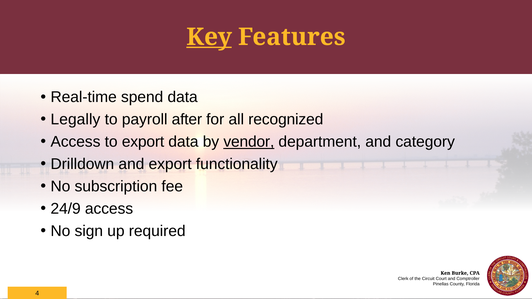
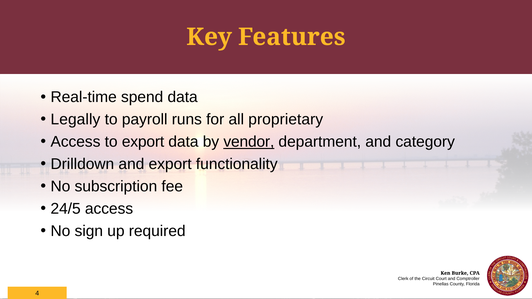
Key underline: present -> none
after: after -> runs
recognized: recognized -> proprietary
24/9: 24/9 -> 24/5
